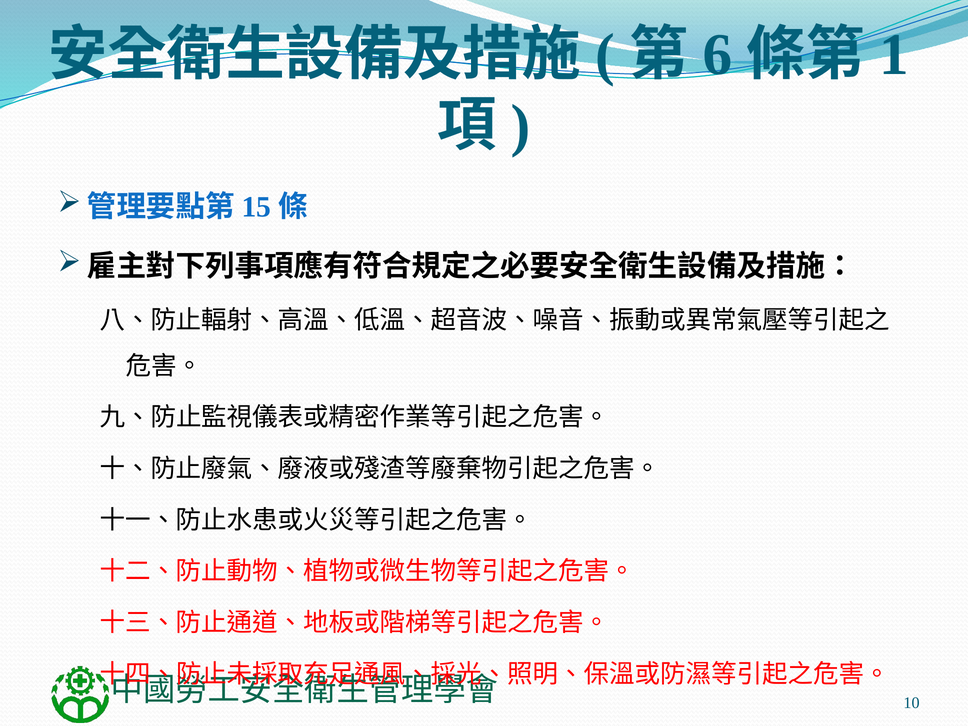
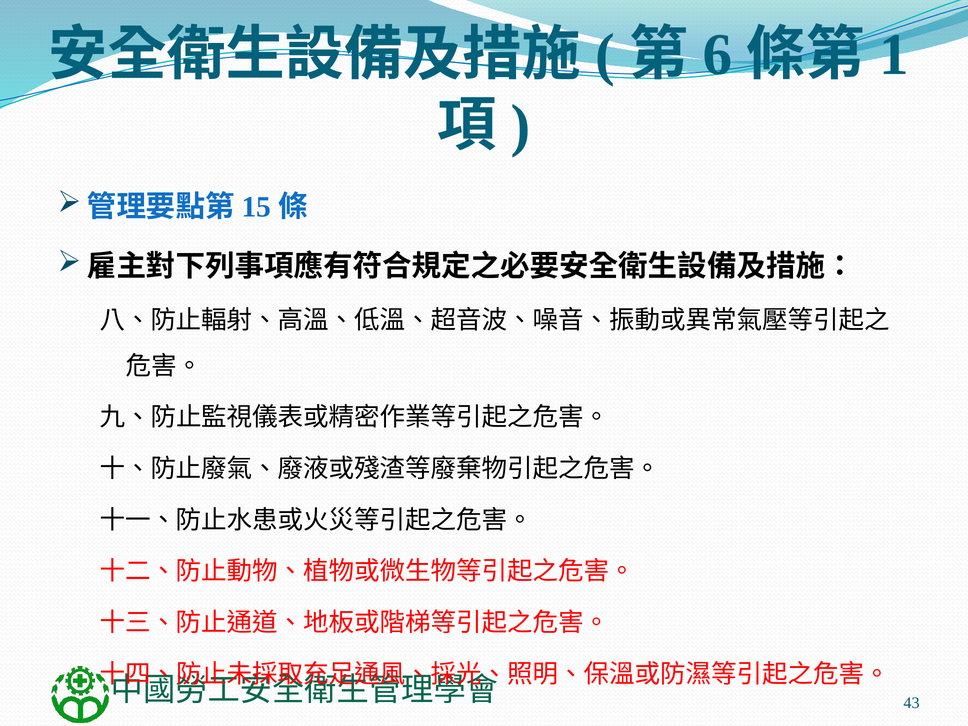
10: 10 -> 43
